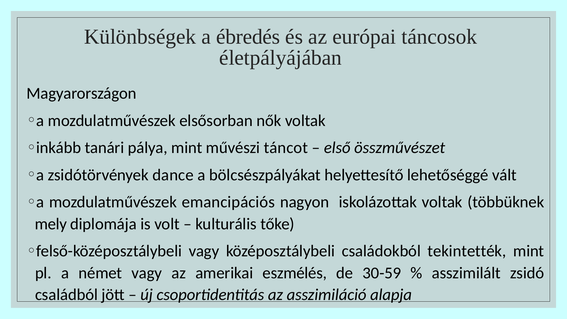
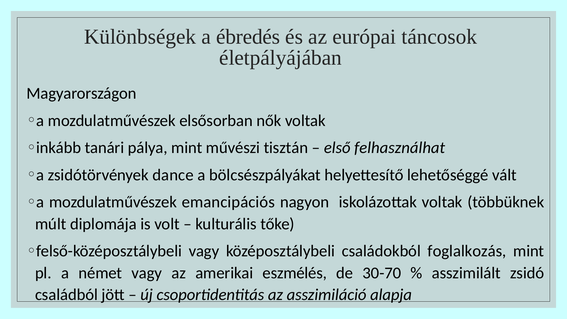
táncot: táncot -> tisztán
összművészet: összművészet -> felhasználhat
mely: mely -> múlt
tekintették: tekintették -> foglalkozás
30-59: 30-59 -> 30-70
